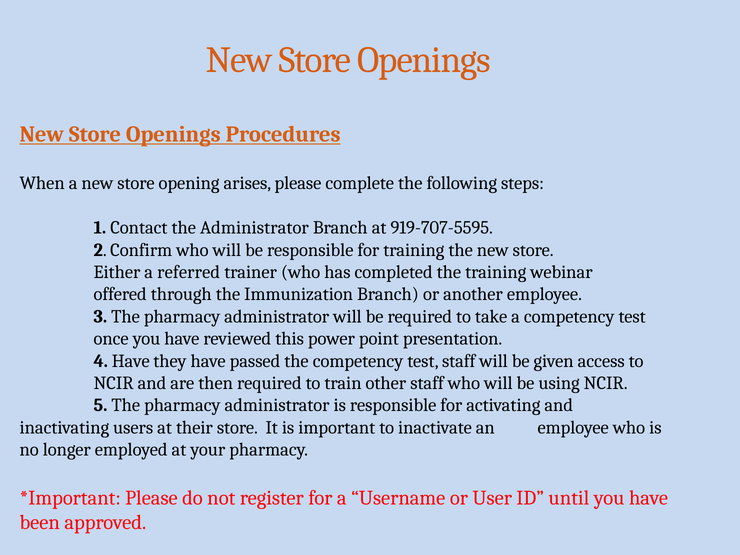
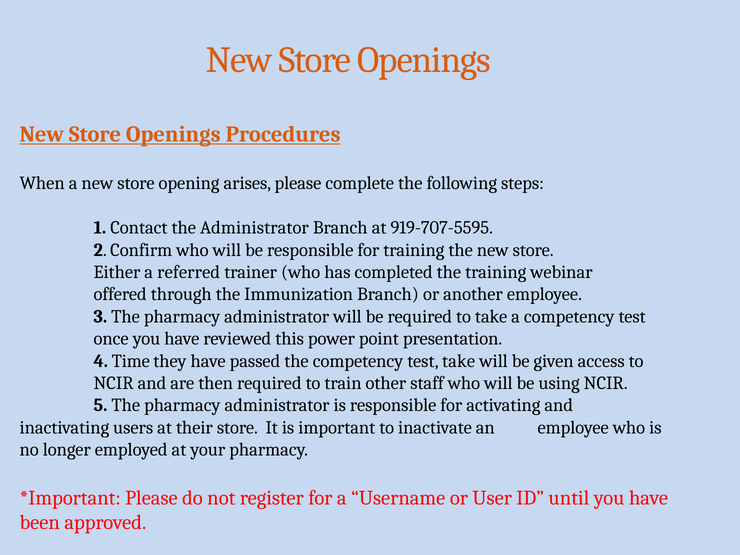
4 Have: Have -> Time
test staff: staff -> take
